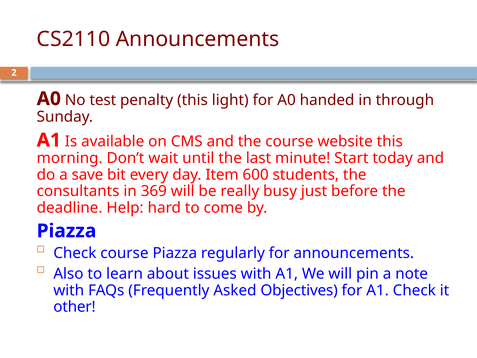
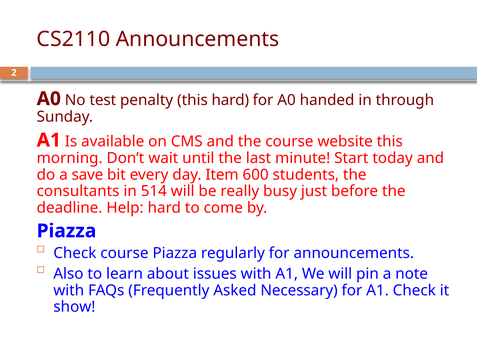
this light: light -> hard
369: 369 -> 514
Objectives: Objectives -> Necessary
other: other -> show
